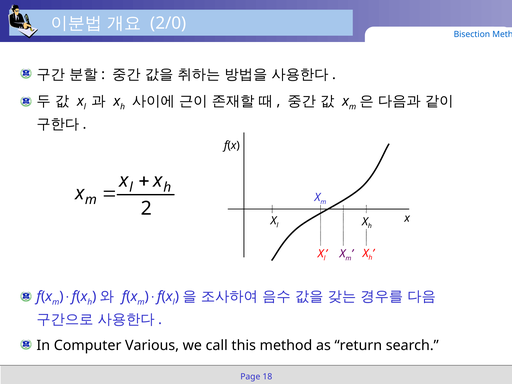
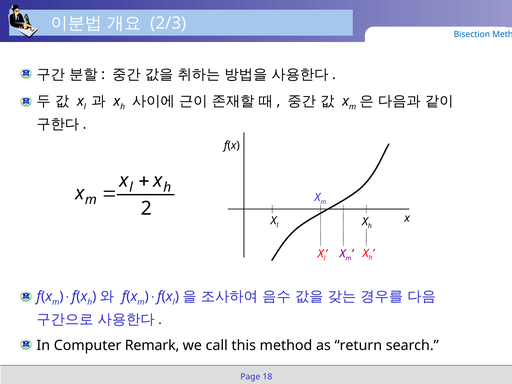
2/0: 2/0 -> 2/3
Various: Various -> Remark
